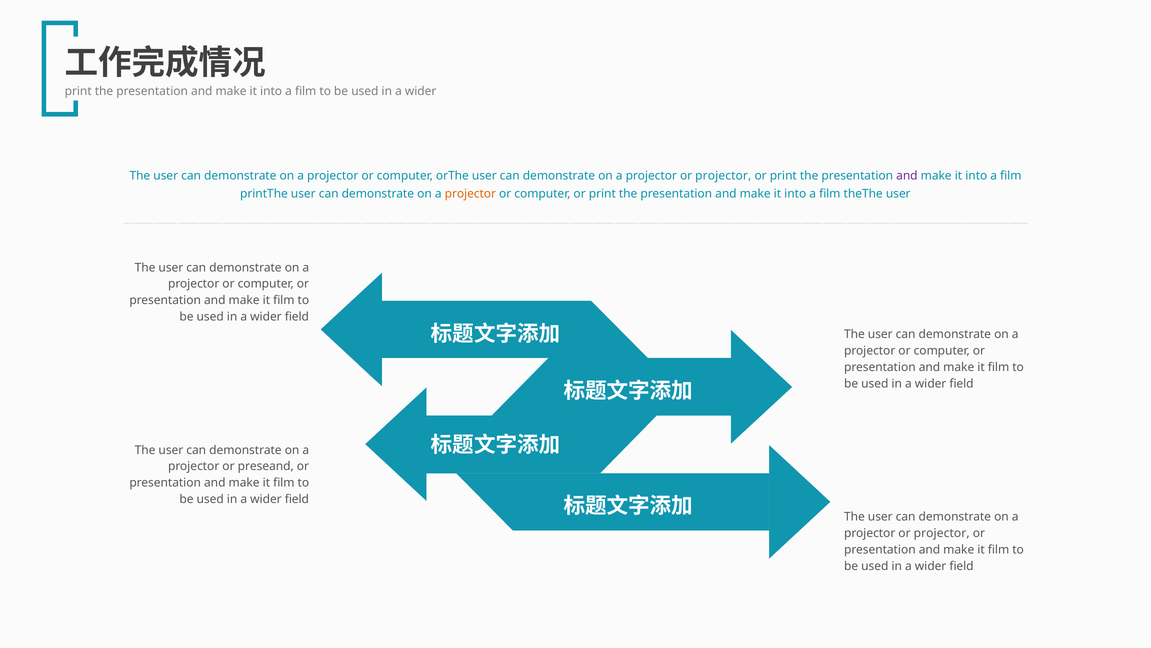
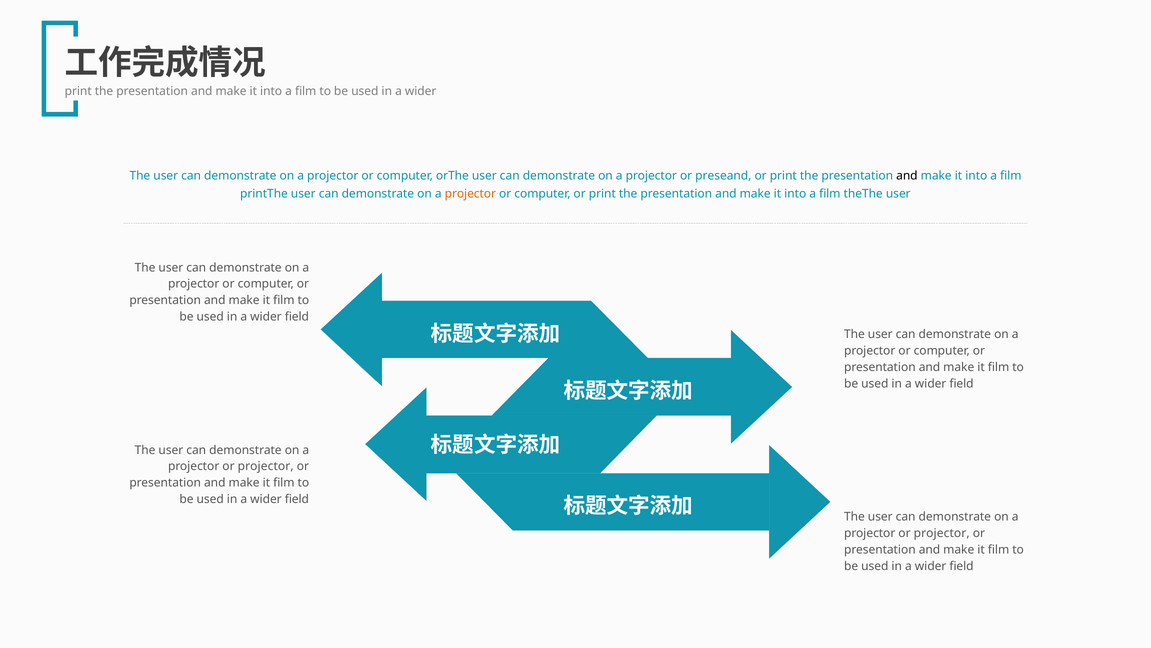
projector at (723, 176): projector -> preseand
and at (907, 176) colour: purple -> black
preseand at (266, 466): preseand -> projector
